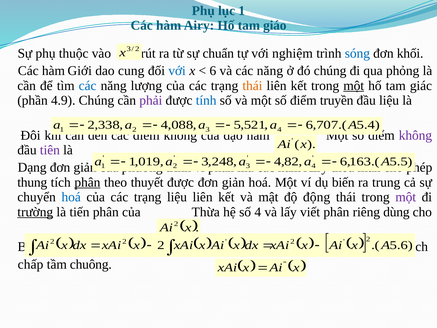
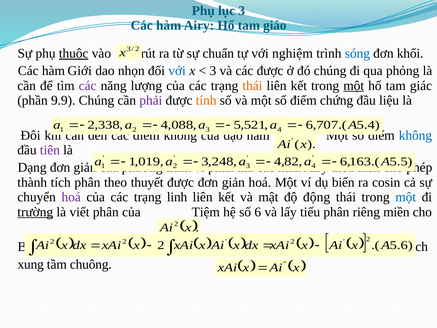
lục 1: 1 -> 3
thuộc underline: none -> present
cung: cung -> nhọn
6 at (213, 71): 6 -> 3
và các năng: năng -> được
các at (88, 86) colour: blue -> purple
4.9: 4.9 -> 9.9
tính colour: blue -> orange
truyền: truyền -> chứng
không at (415, 135) colour: purple -> blue
thung: thung -> thành
phân at (87, 182) underline: present -> none
trung: trung -> cosin
hoá at (71, 197) colour: blue -> purple
trạng liệu: liệu -> linh
một at (406, 197) colour: purple -> blue
tiến: tiến -> viết
Thừa: Thừa -> Tiệm
số 4: 4 -> 6
viết: viết -> tiểu
dùng: dùng -> miền
chấp: chấp -> xung
